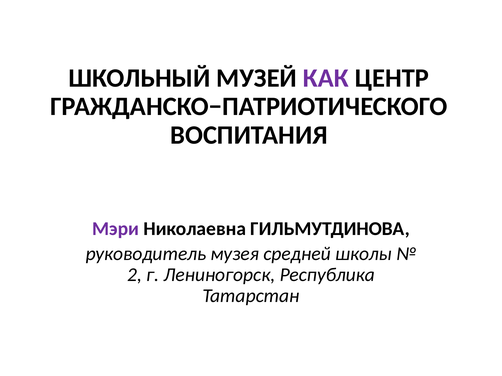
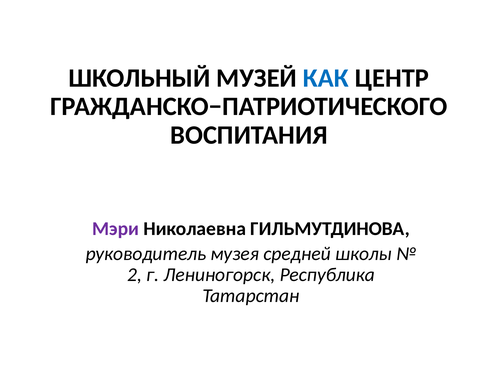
КАК colour: purple -> blue
